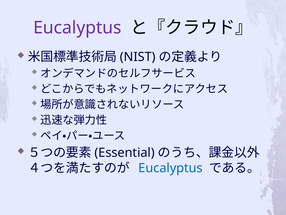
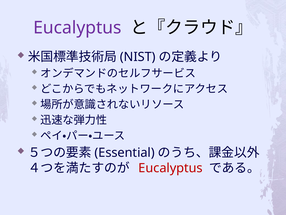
Eucalyptus at (171, 168) colour: blue -> red
